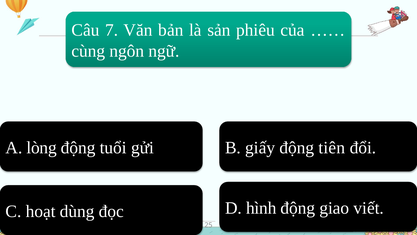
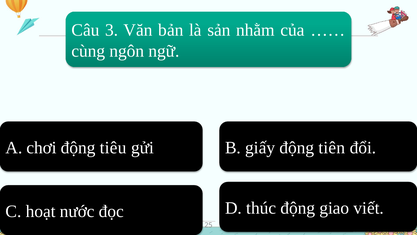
7: 7 -> 3
phiêu: phiêu -> nhằm
lòng: lòng -> chơi
tuổi: tuổi -> tiêu
hình: hình -> thúc
dùng: dùng -> nước
